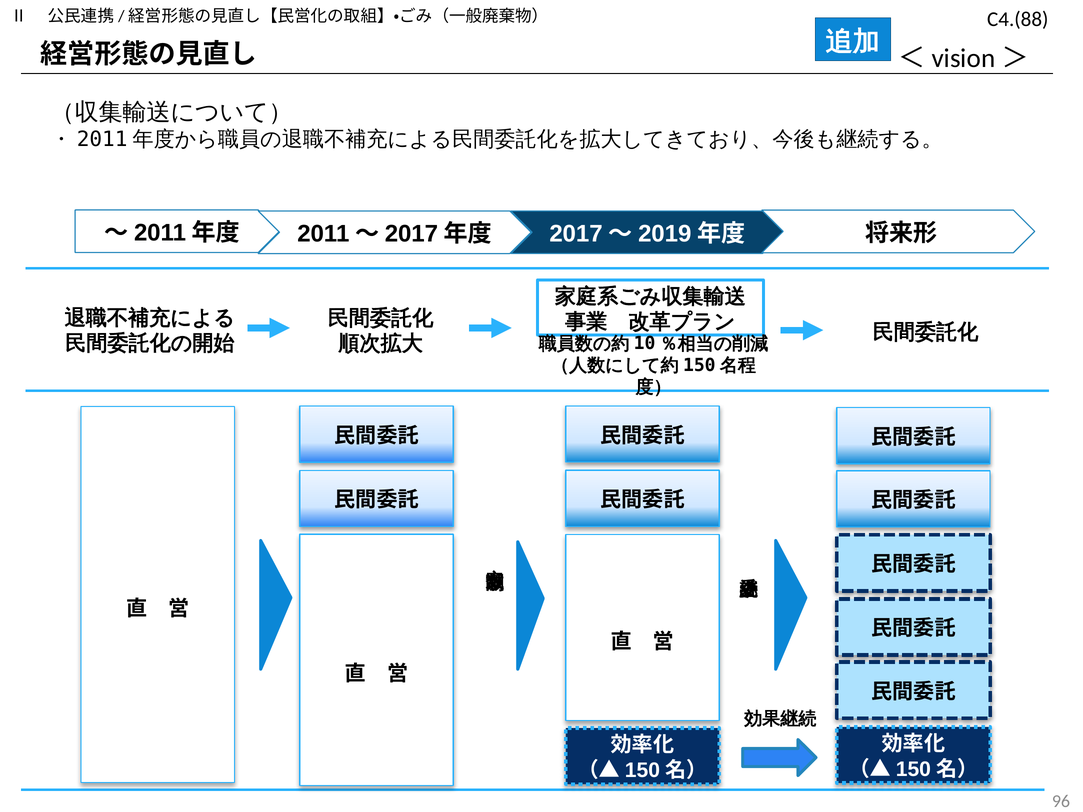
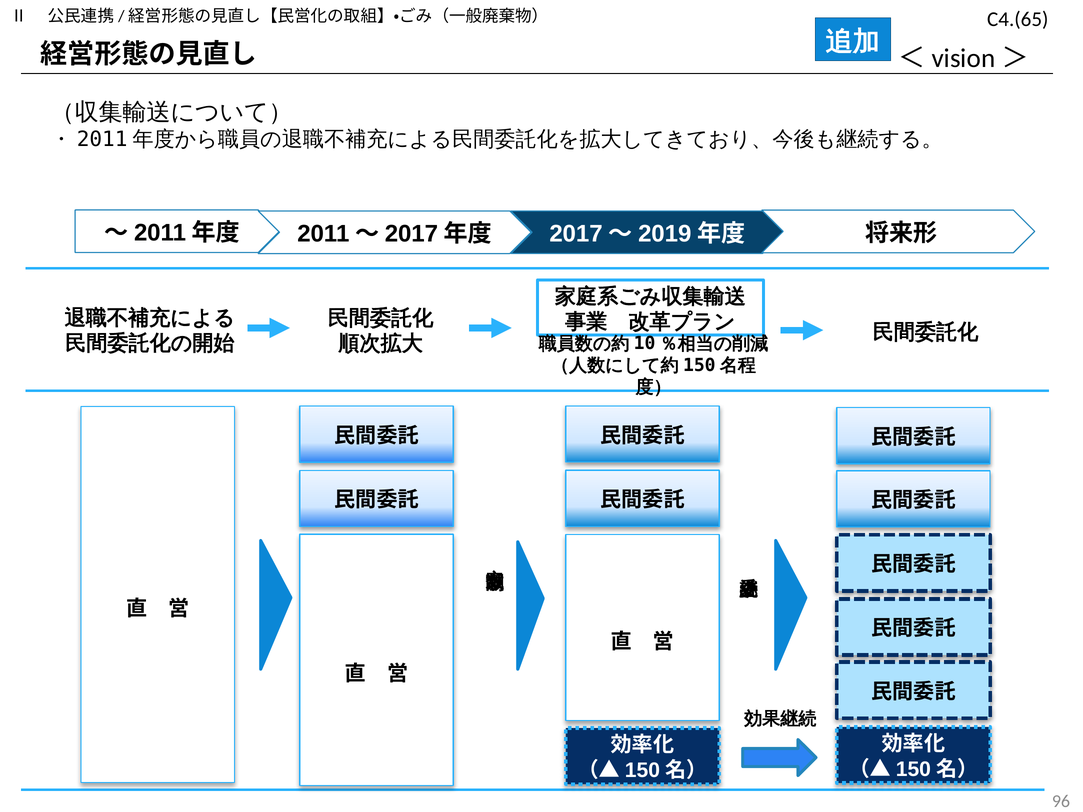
C4.(88: C4.(88 -> C4.(65
